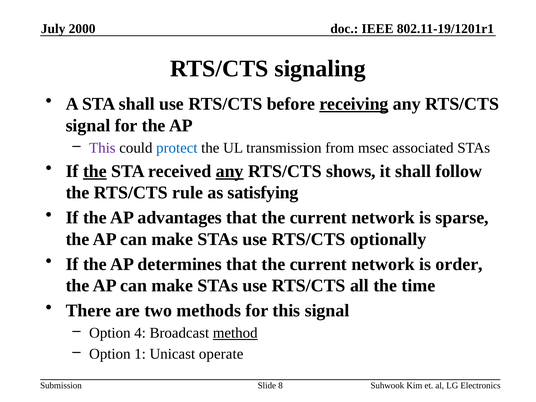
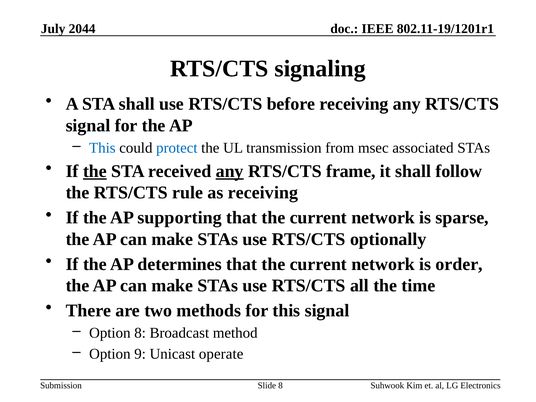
2000: 2000 -> 2044
receiving at (354, 104) underline: present -> none
This at (102, 148) colour: purple -> blue
shows: shows -> frame
as satisfying: satisfying -> receiving
advantages: advantages -> supporting
Option 4: 4 -> 8
method underline: present -> none
1: 1 -> 9
